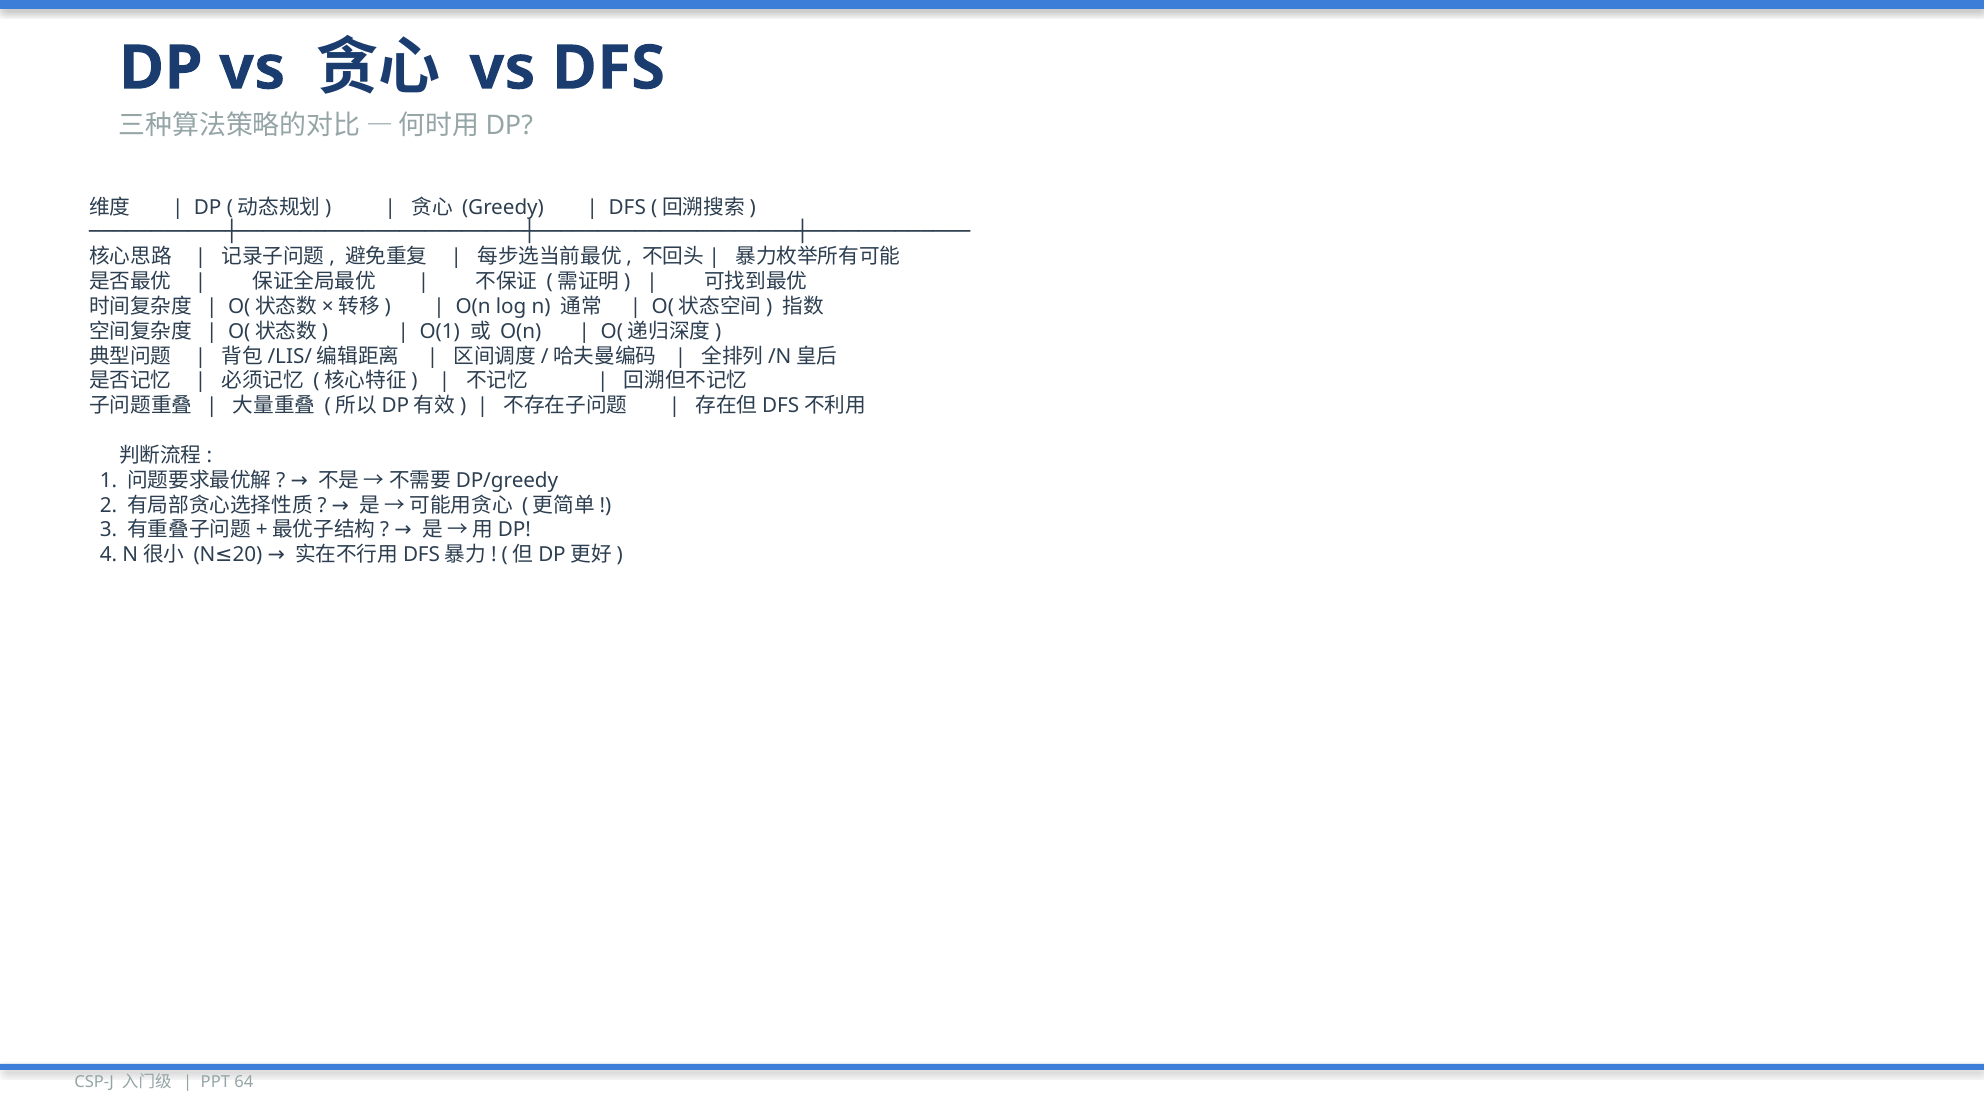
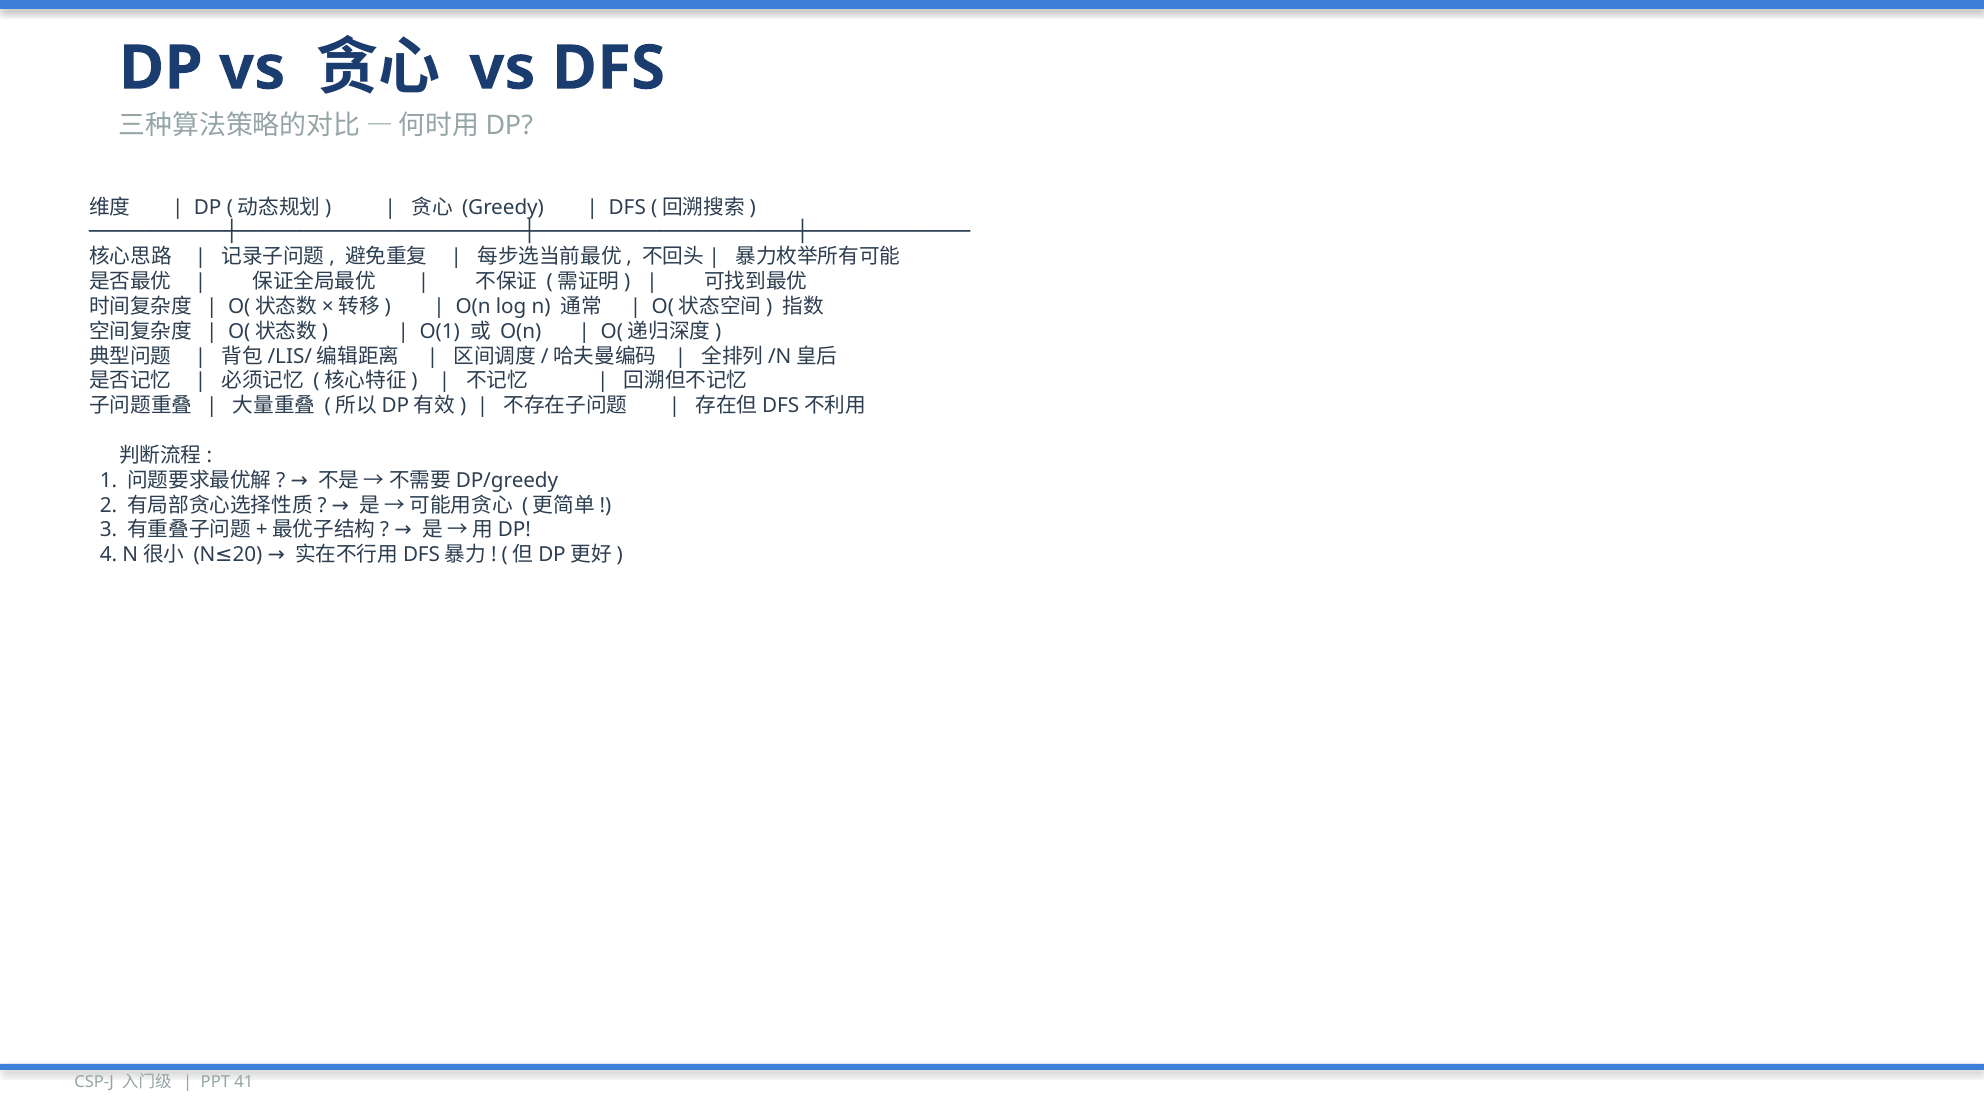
64: 64 -> 41
